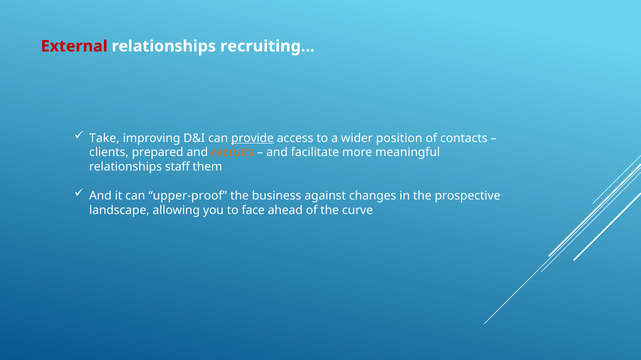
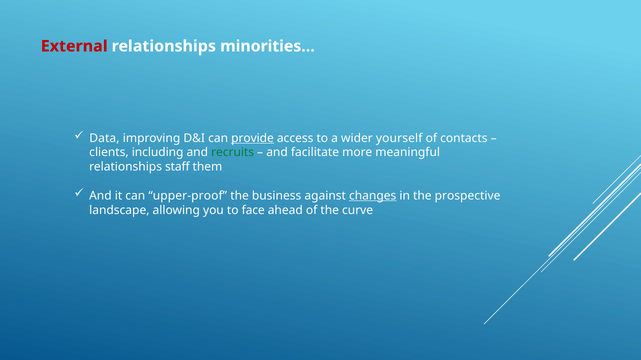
recruiting…: recruiting… -> minorities…
Take: Take -> Data
position: position -> yourself
prepared: prepared -> including
recruits colour: orange -> green
changes underline: none -> present
